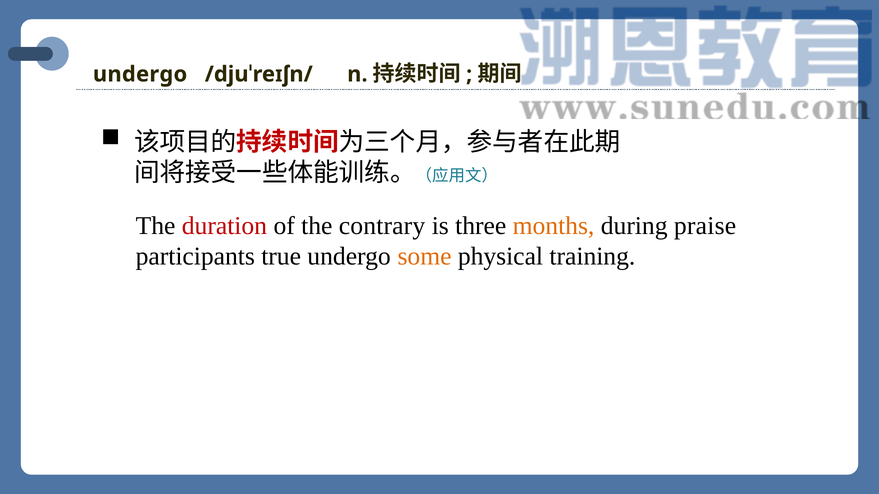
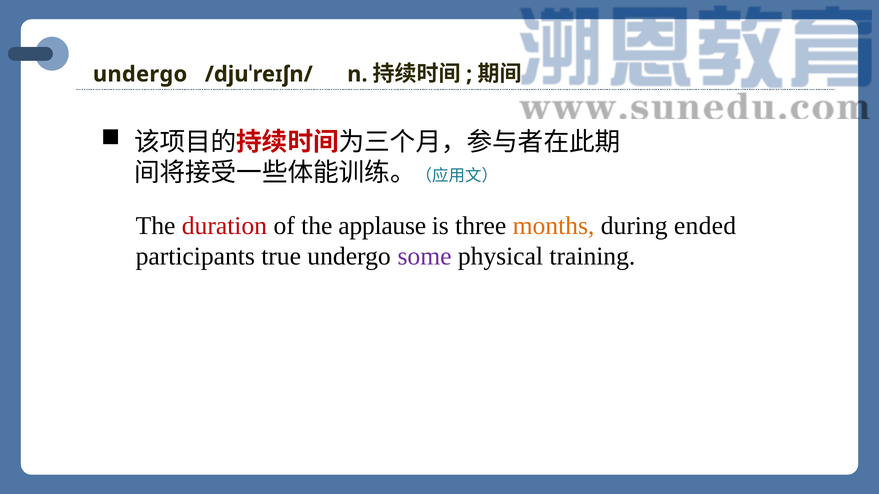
contrary: contrary -> applause
praise: praise -> ended
some colour: orange -> purple
